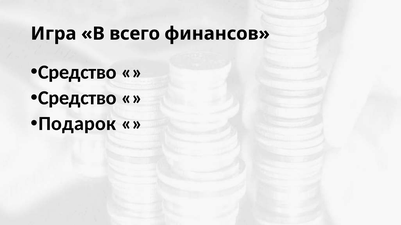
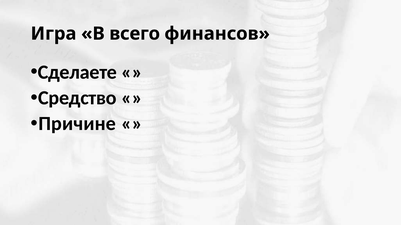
Средство at (77, 72): Средство -> Сделаете
Подарок: Подарок -> Причине
